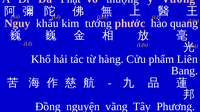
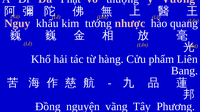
phước: phước -> nhược
